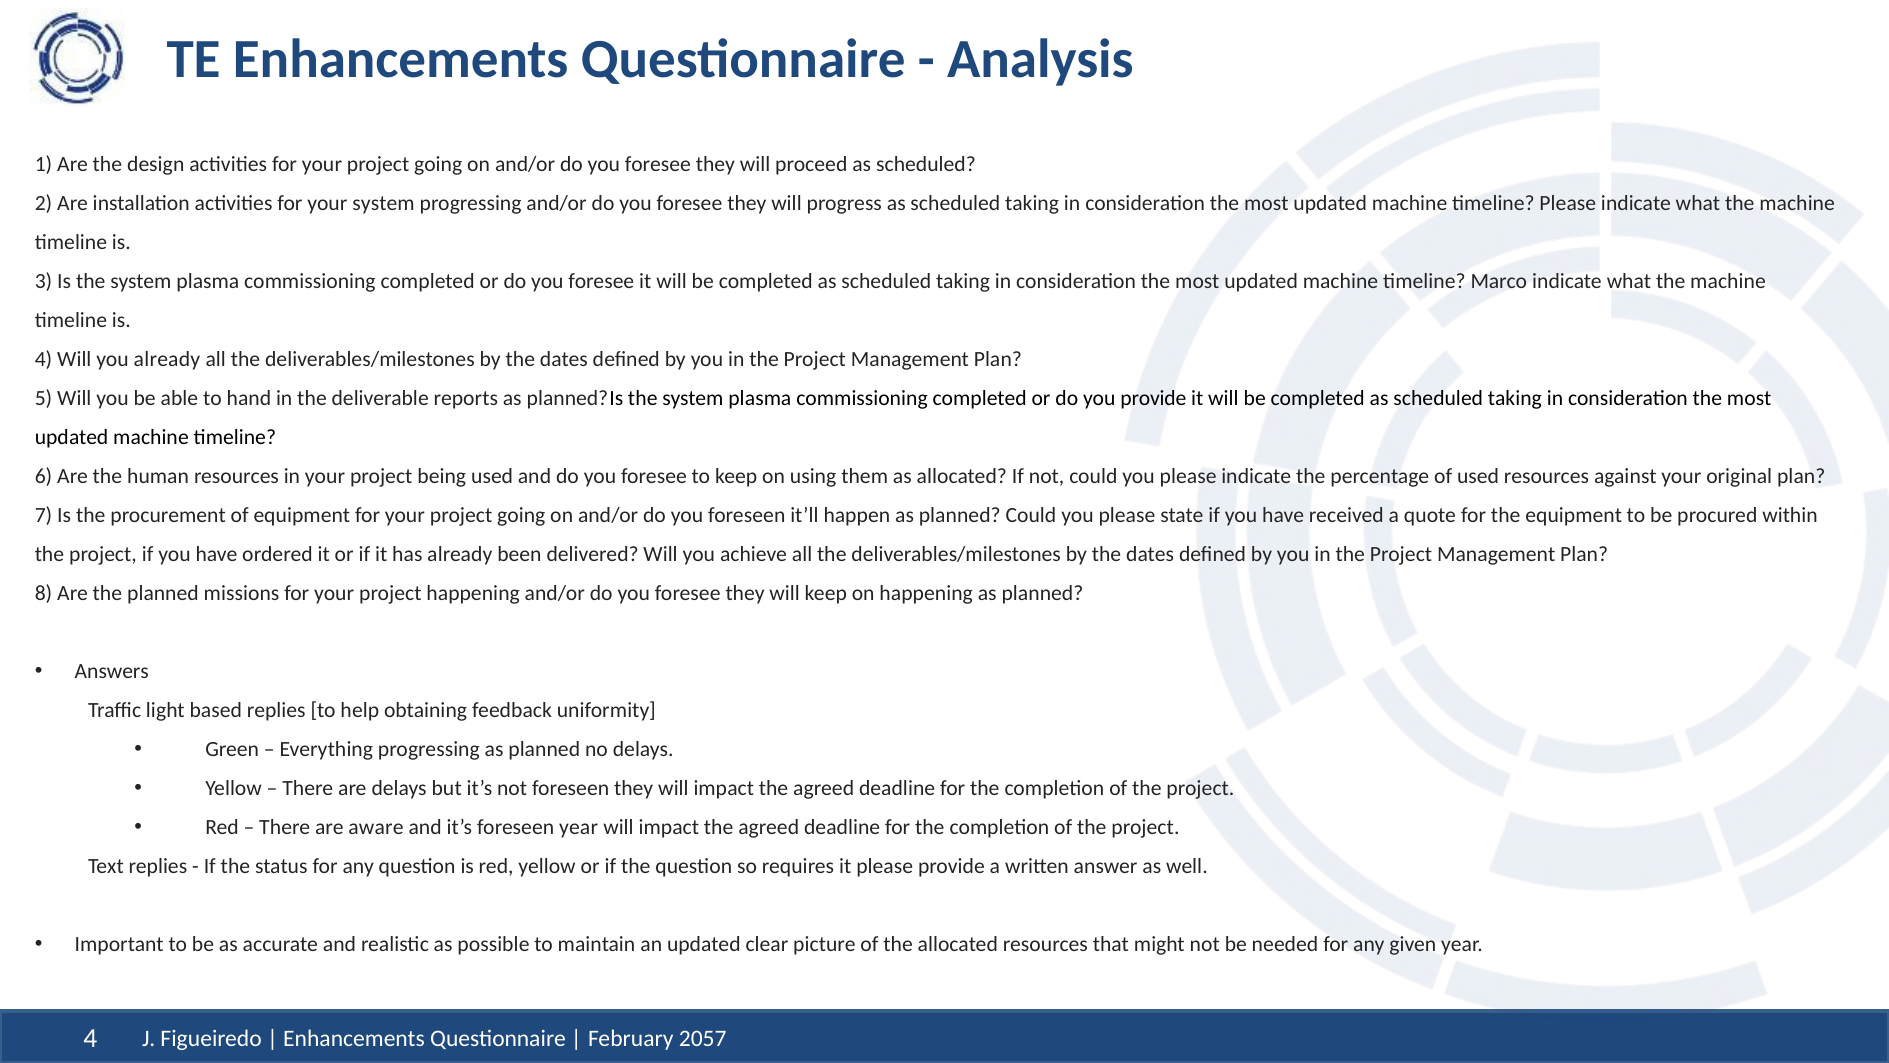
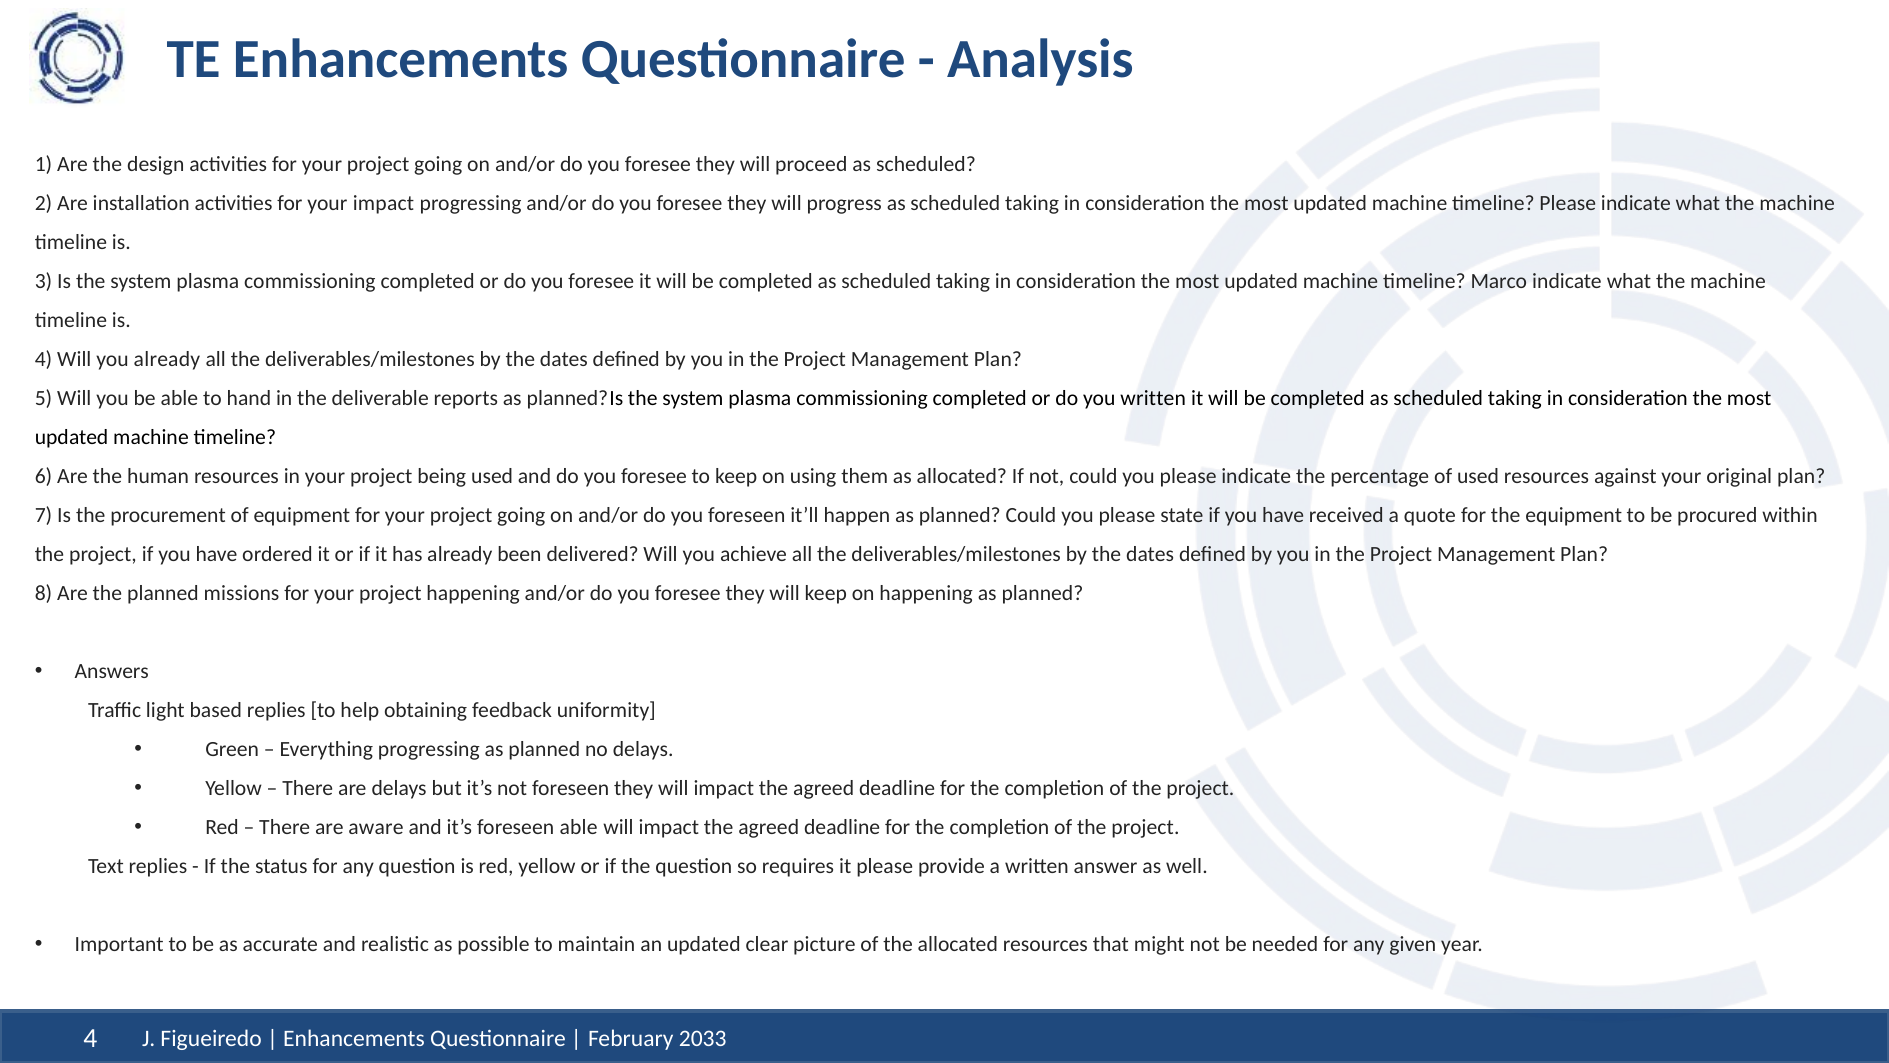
your system: system -> impact
you provide: provide -> written
foreseen year: year -> able
2057: 2057 -> 2033
